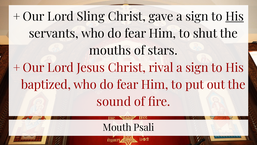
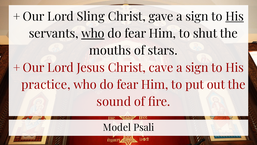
who at (93, 34) underline: none -> present
rival: rival -> cave
baptized: baptized -> practice
Mouth: Mouth -> Model
